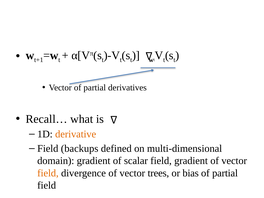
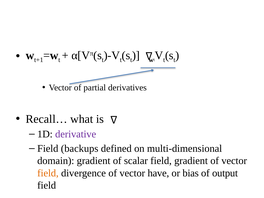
derivative colour: orange -> purple
trees: trees -> have
partial at (225, 173): partial -> output
